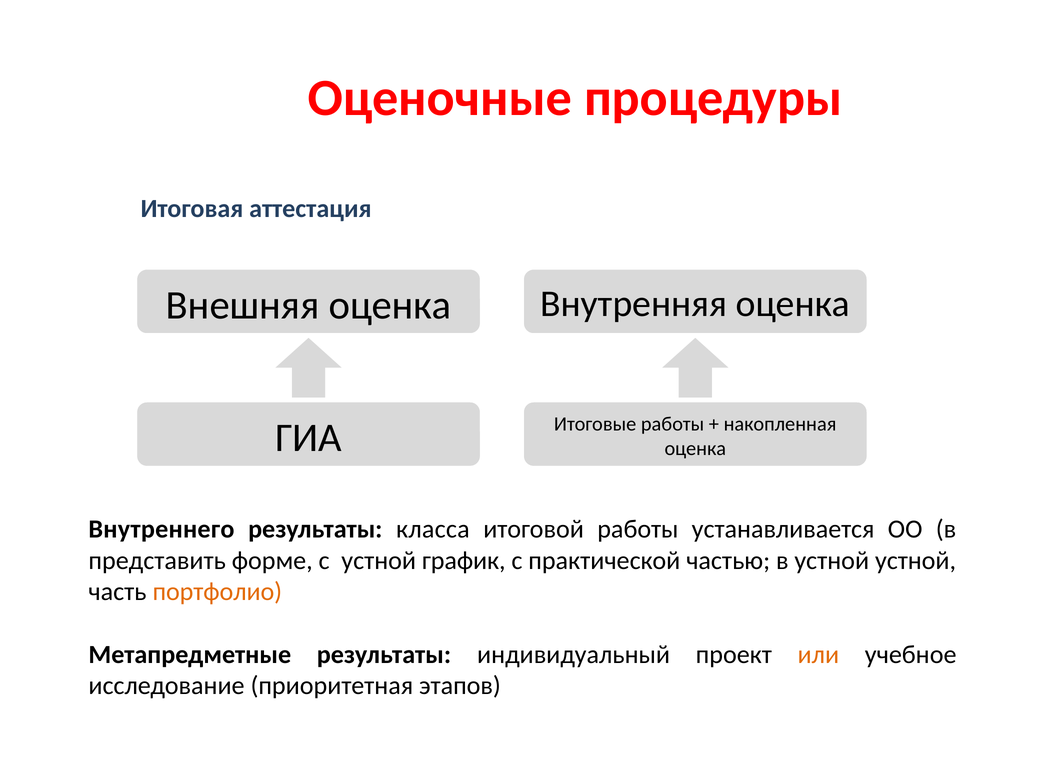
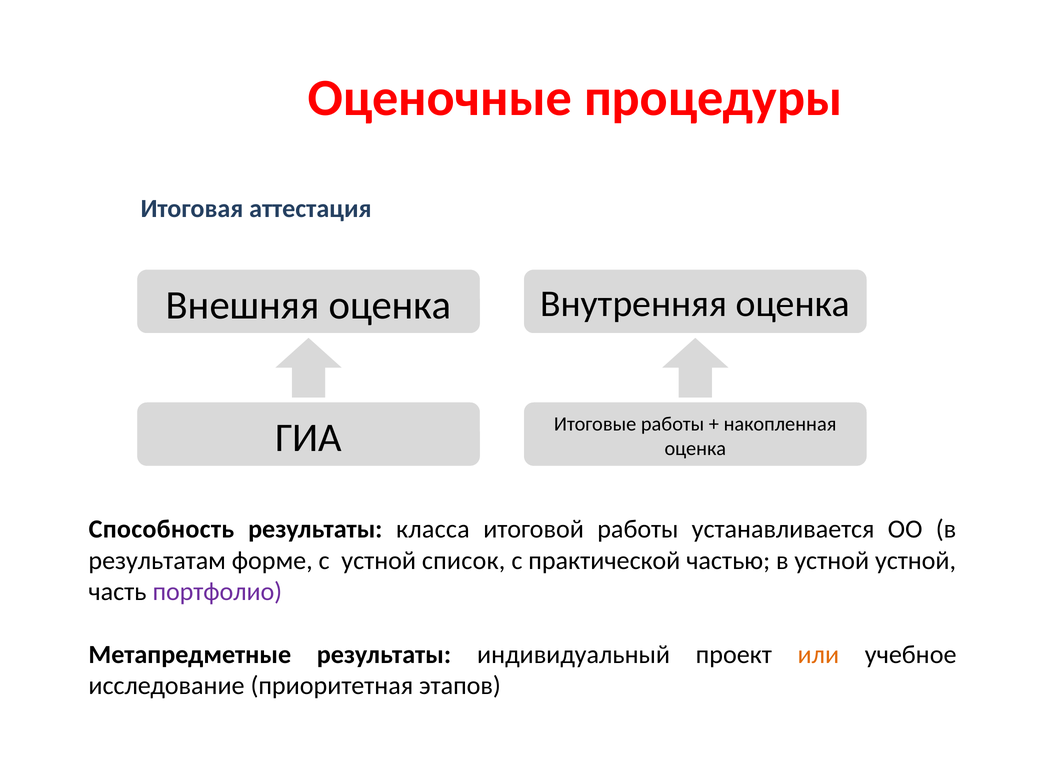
Внутреннего: Внутреннего -> Способность
представить: представить -> результатам
график: график -> список
портфолио colour: orange -> purple
